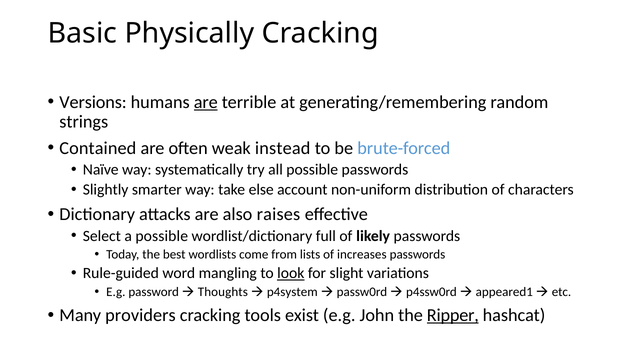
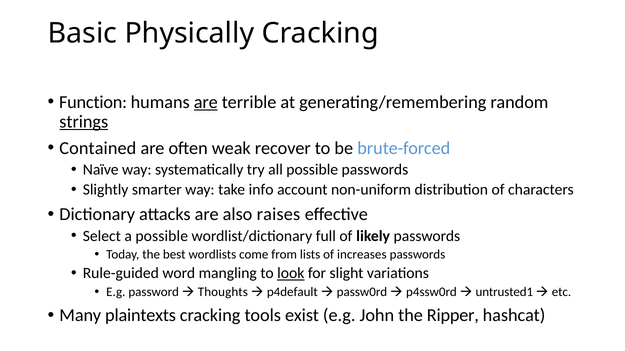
Versions: Versions -> Function
strings underline: none -> present
instead: instead -> recover
else: else -> info
p4system: p4system -> p4default
appeared1: appeared1 -> untrusted1
providers: providers -> plaintexts
Ripper underline: present -> none
